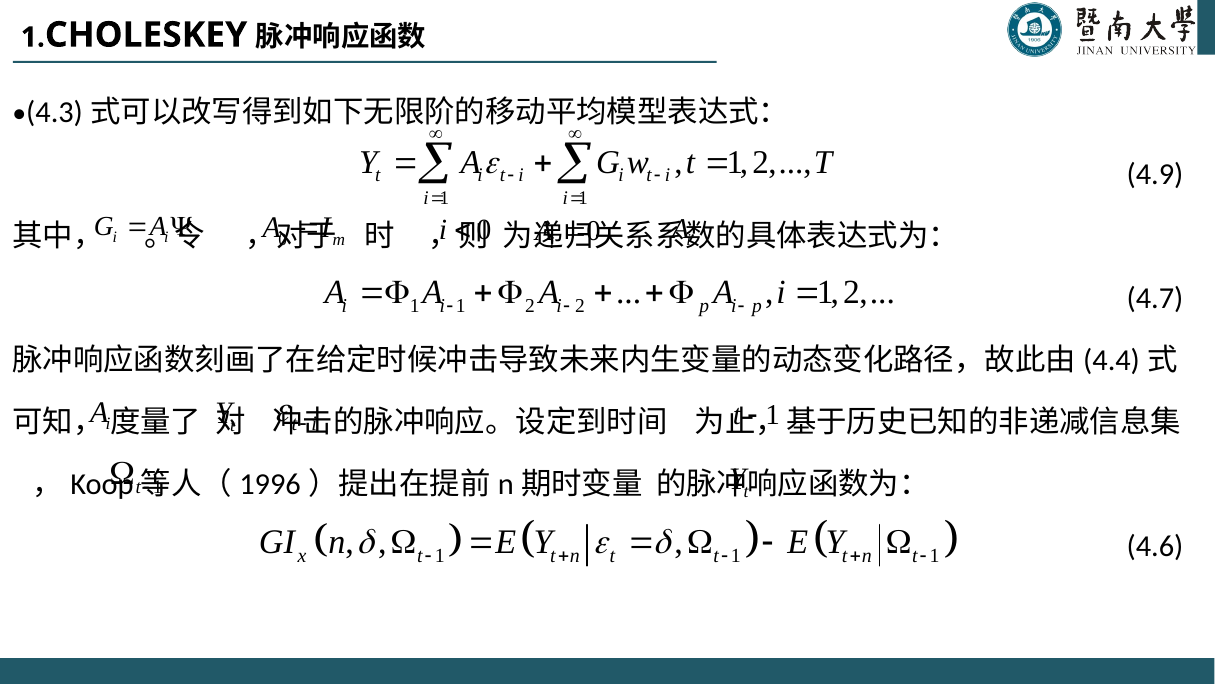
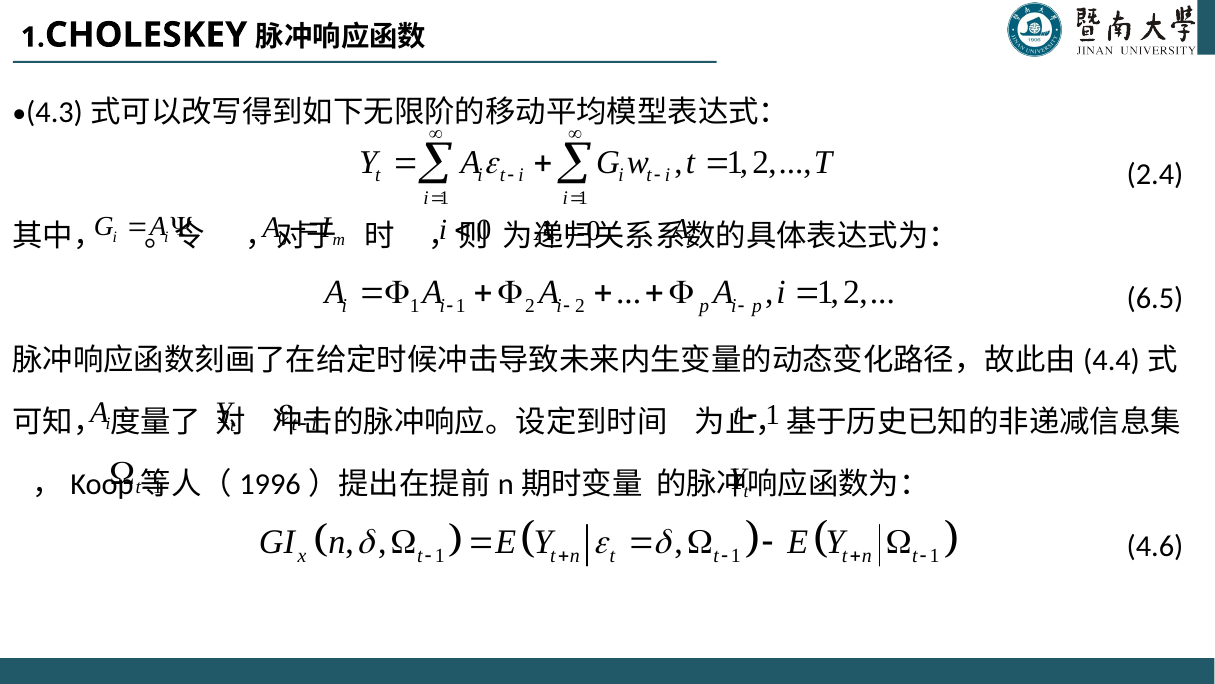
4.9: 4.9 -> 2.4
4.7: 4.7 -> 6.5
